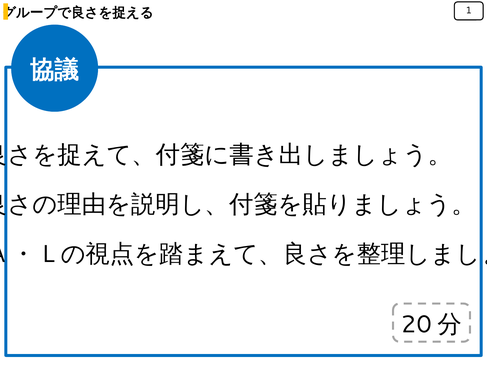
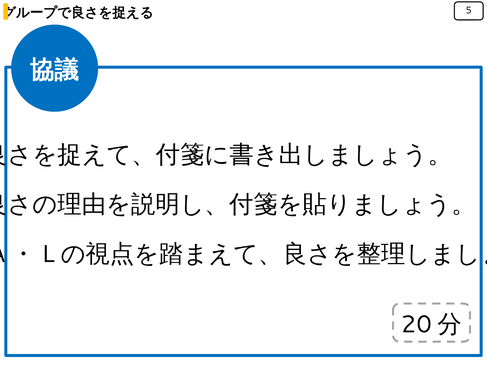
1: 1 -> 5
